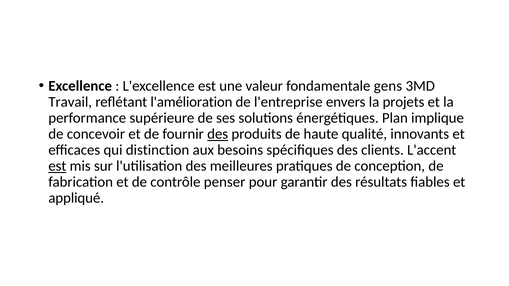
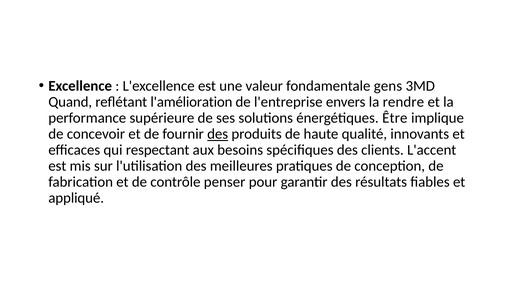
Travail: Travail -> Quand
projets: projets -> rendre
Plan: Plan -> Être
distinction: distinction -> respectant
est at (57, 166) underline: present -> none
